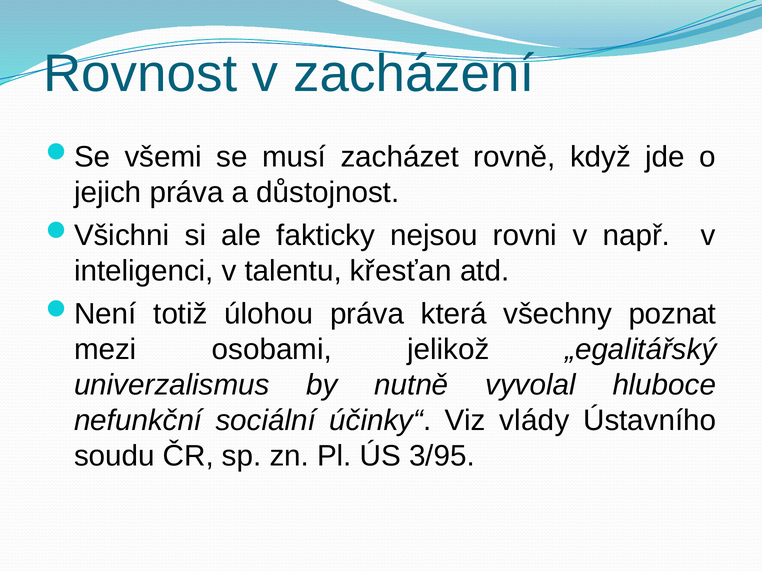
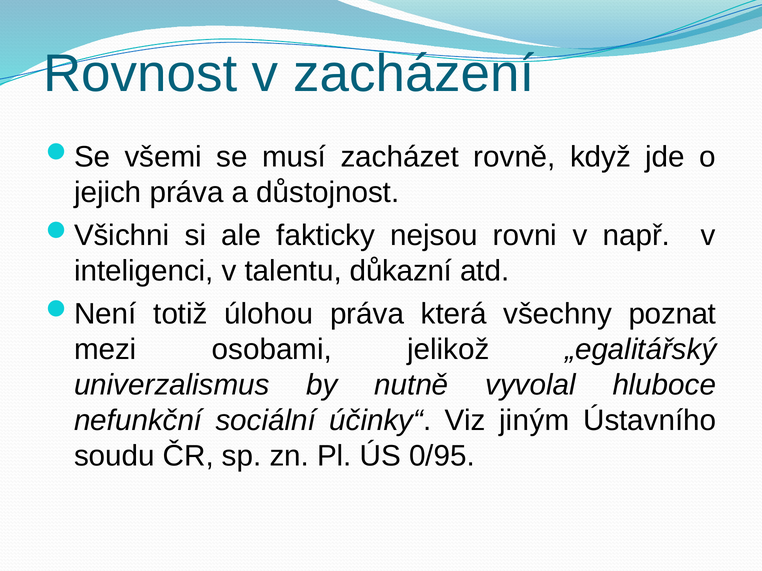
křesťan: křesťan -> důkazní
vlády: vlády -> jiným
3/95: 3/95 -> 0/95
